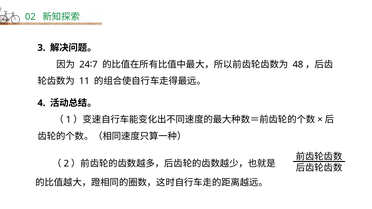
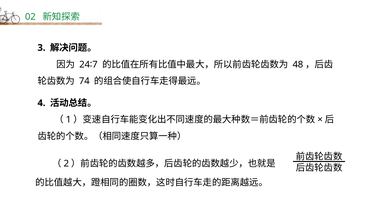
11: 11 -> 74
